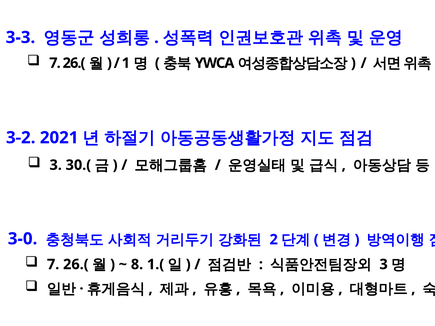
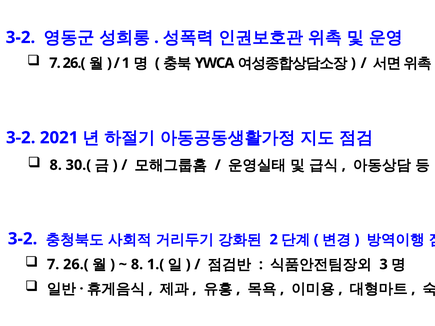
3-3 at (20, 37): 3-3 -> 3-2
3 at (56, 165): 3 -> 8
3-0 at (23, 239): 3-0 -> 3-2
